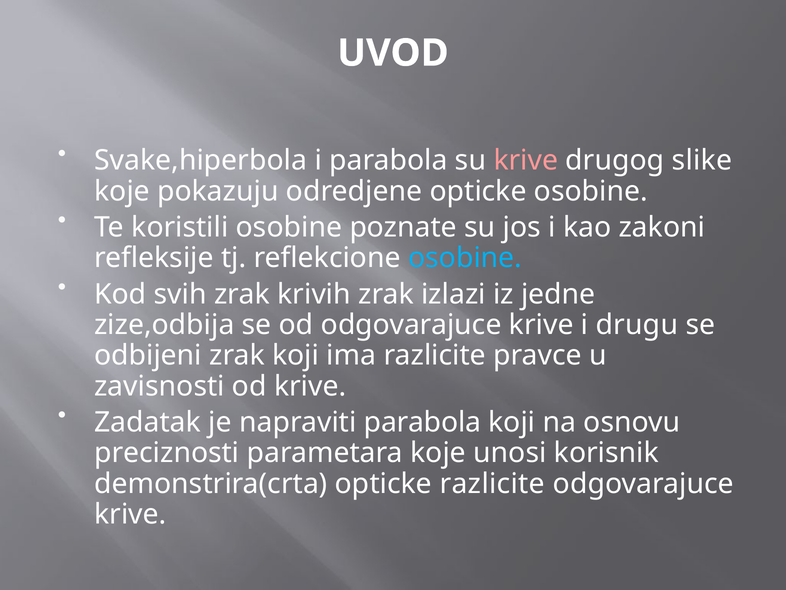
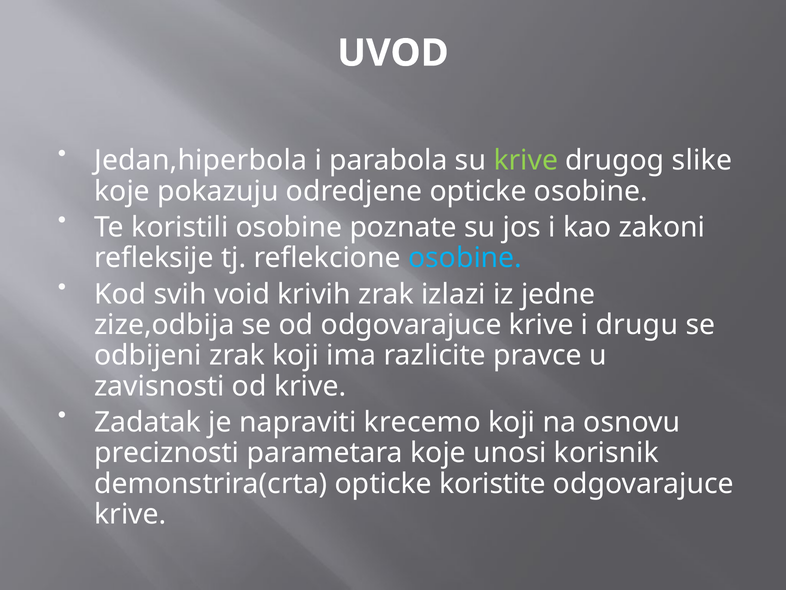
Svake,hiperbola: Svake,hiperbola -> Jedan,hiperbola
krive at (526, 160) colour: pink -> light green
svih zrak: zrak -> void
napraviti parabola: parabola -> krecemo
opticke razlicite: razlicite -> koristite
